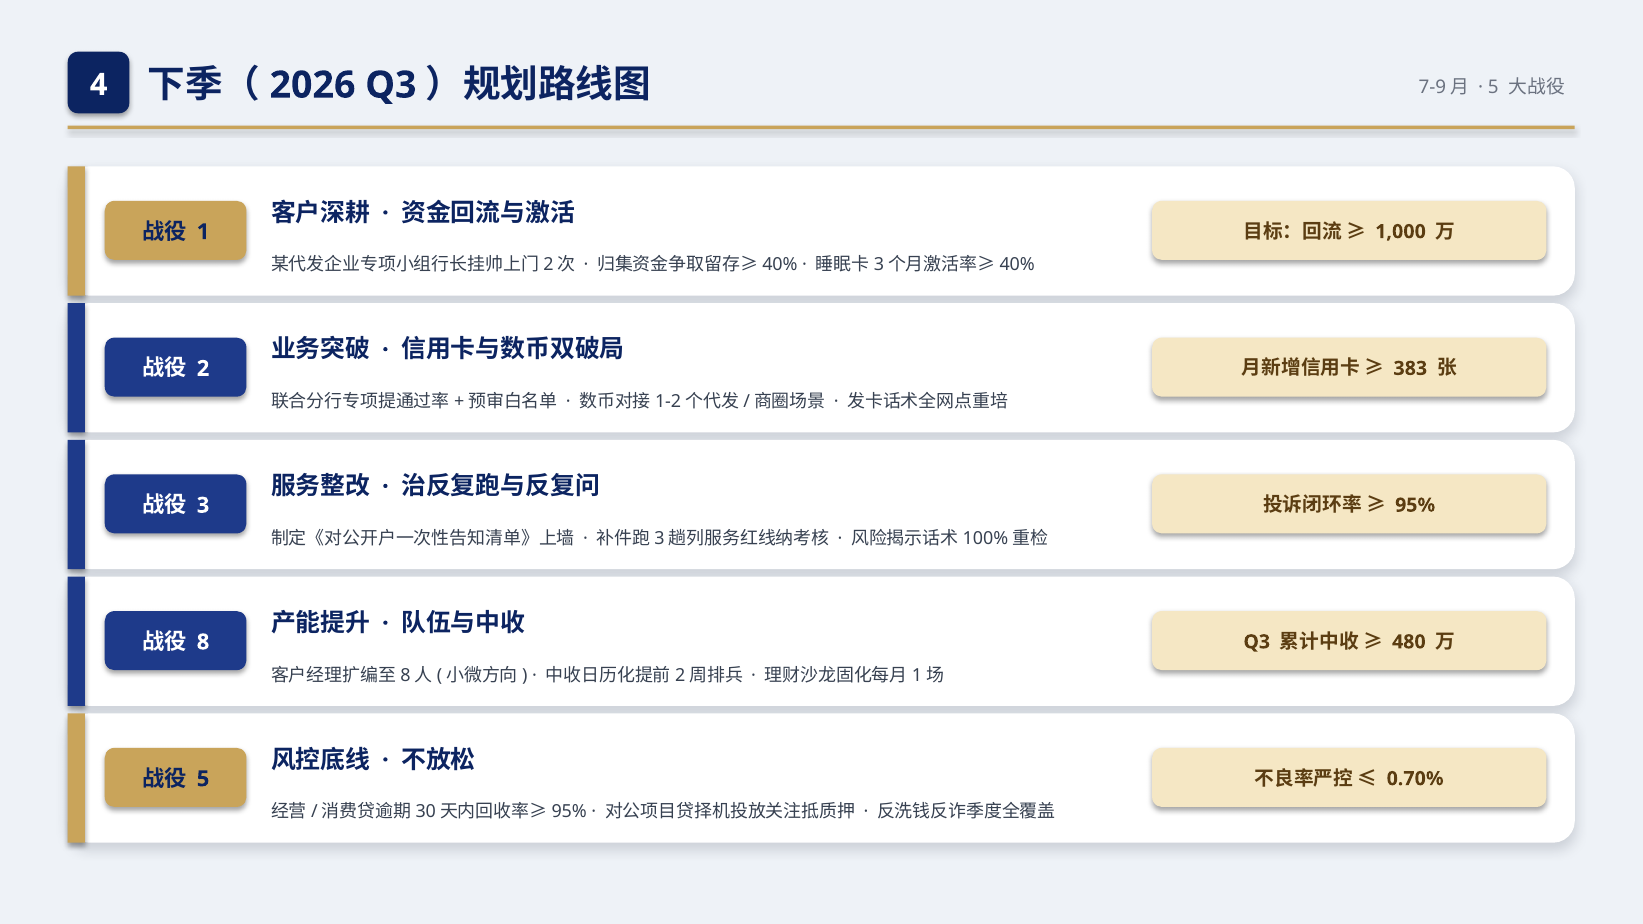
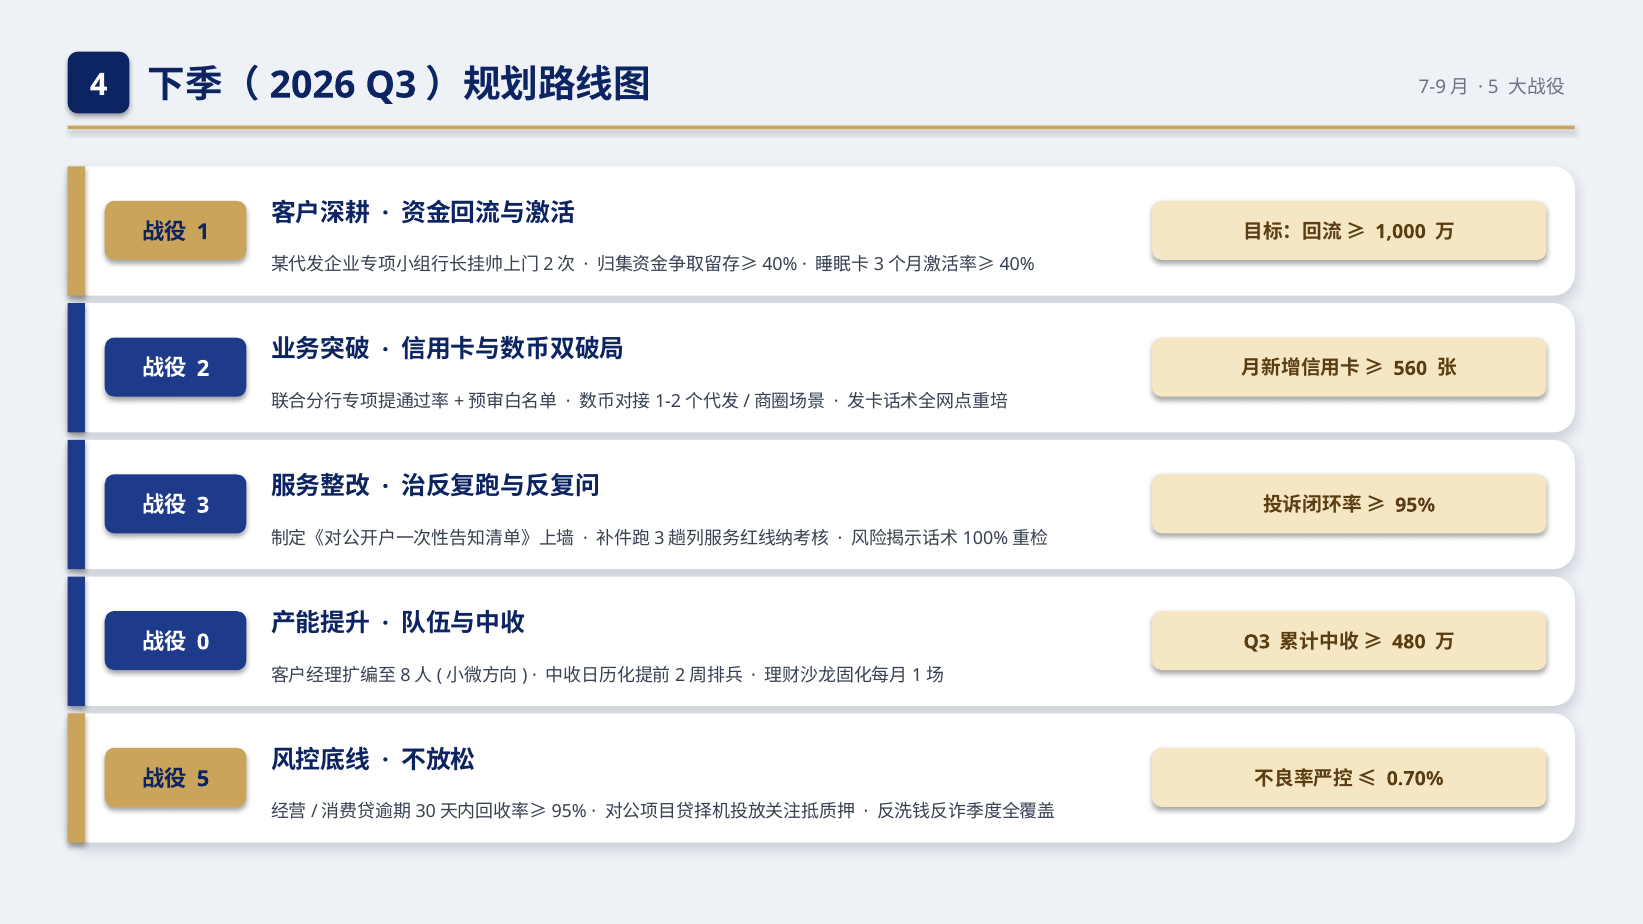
383: 383 -> 560
8: 8 -> 0
